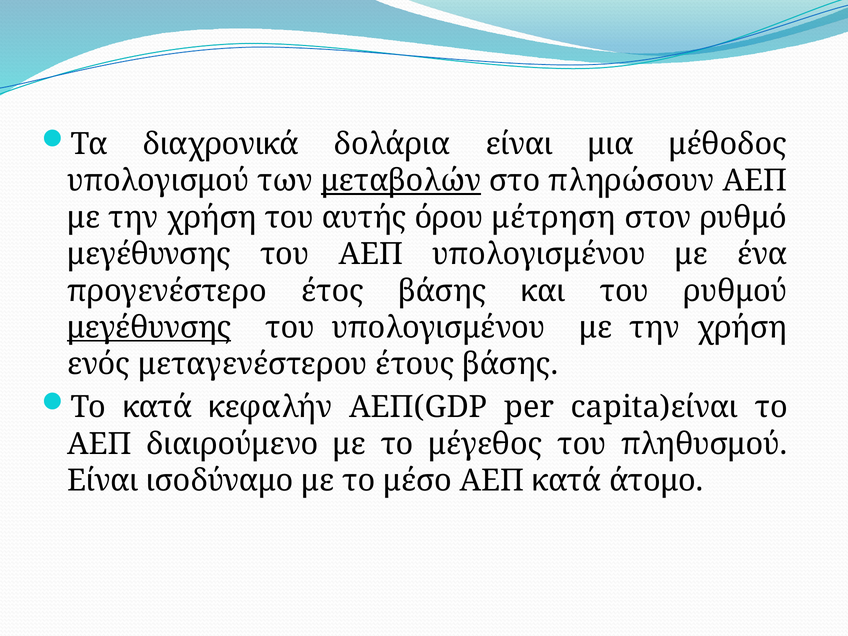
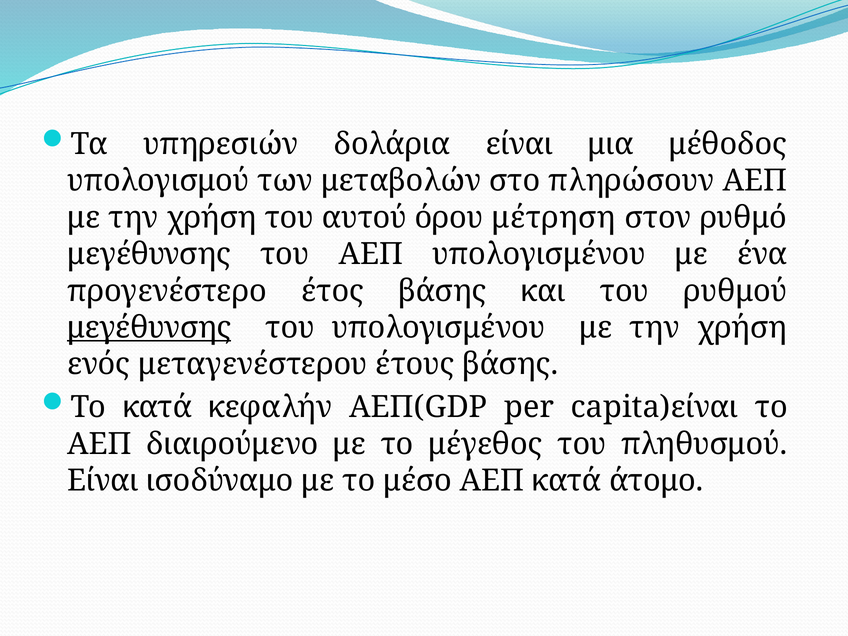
διαχρονικά: διαχρονικά -> υπηρεσιών
μεταβολών underline: present -> none
αυτής: αυτής -> αυτού
